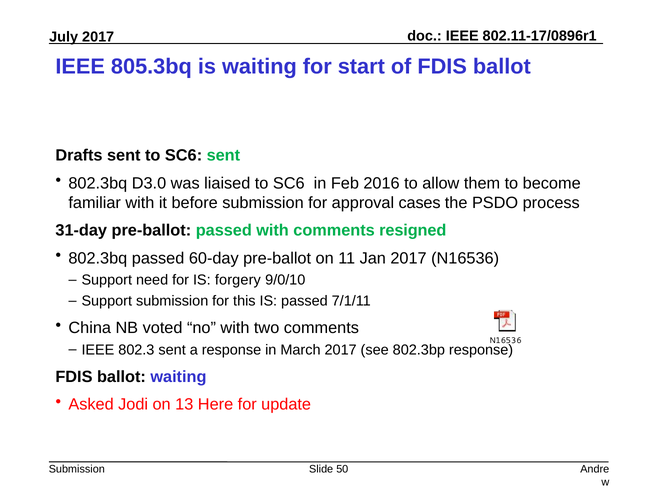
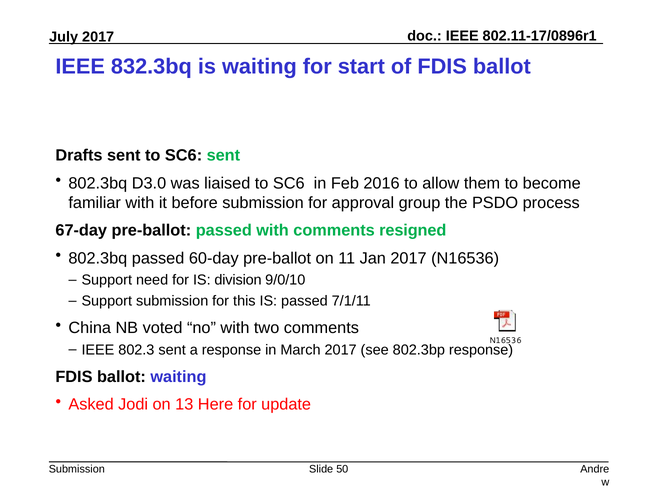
805.3bq: 805.3bq -> 832.3bq
cases: cases -> group
31-day: 31-day -> 67-day
forgery: forgery -> division
